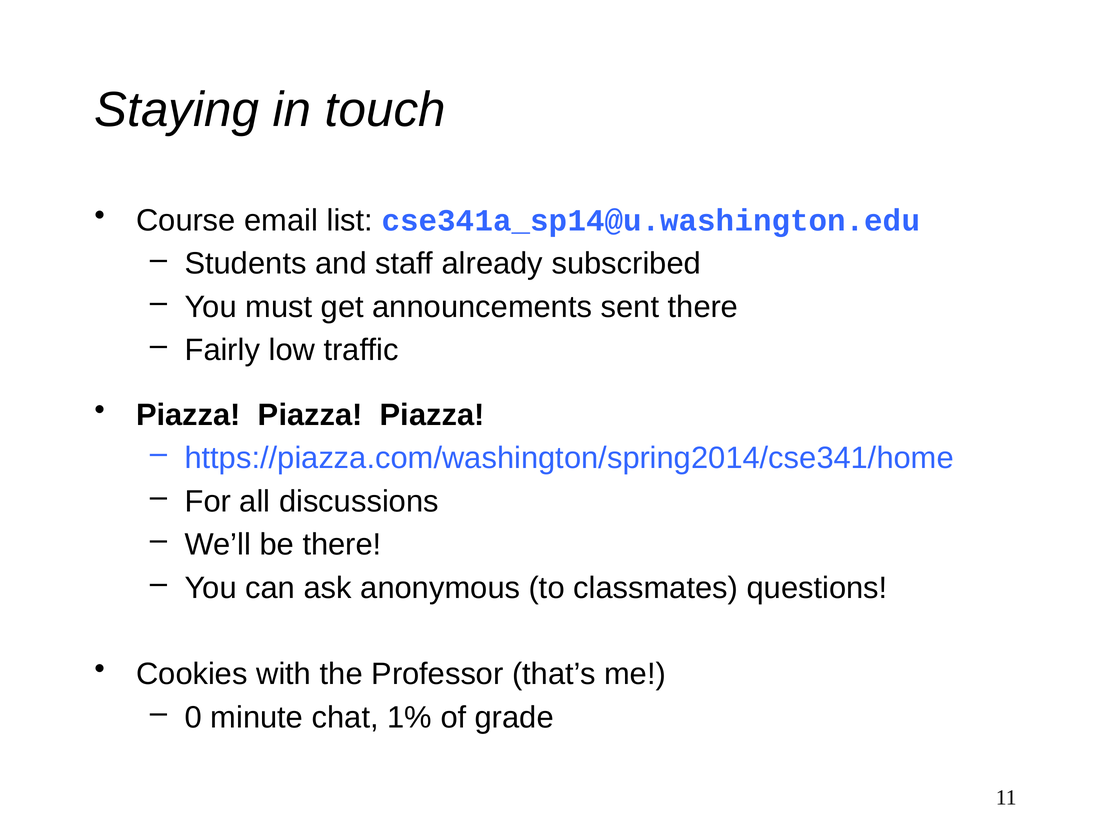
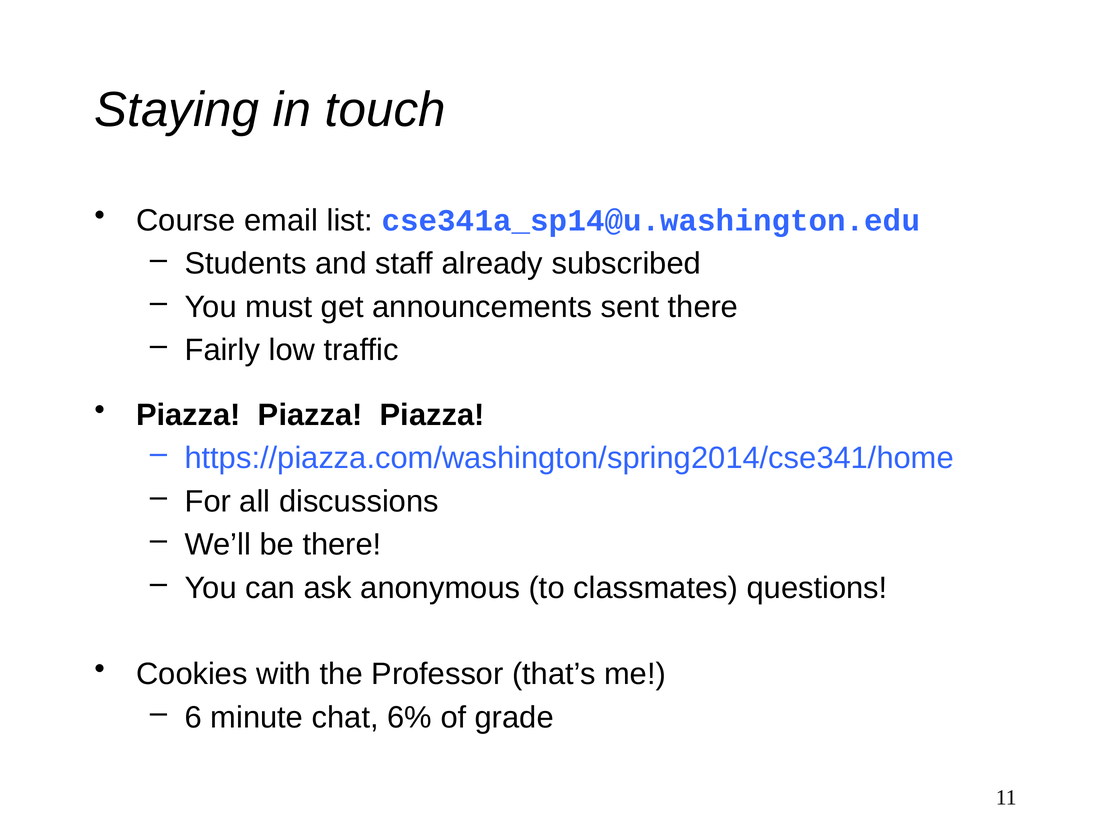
0: 0 -> 6
1%: 1% -> 6%
